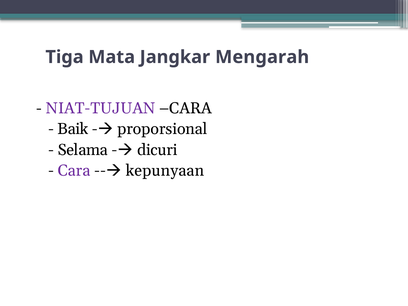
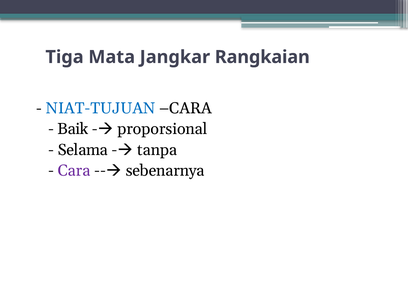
Mengarah: Mengarah -> Rangkaian
NIAT-TUJUAN colour: purple -> blue
dicuri: dicuri -> tanpa
kepunyaan: kepunyaan -> sebenarnya
